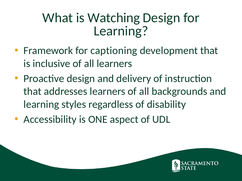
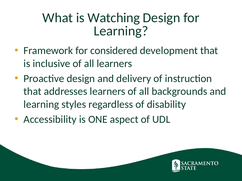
captioning: captioning -> considered
